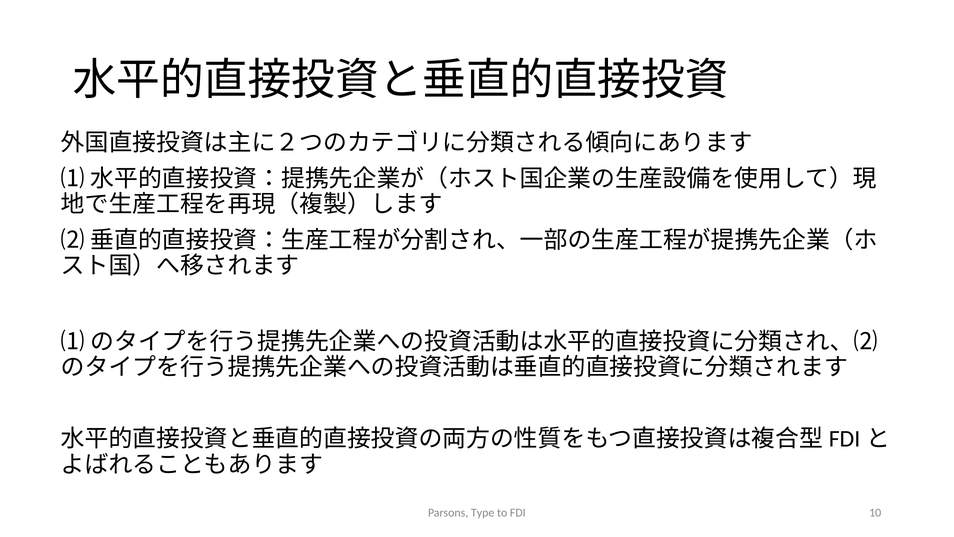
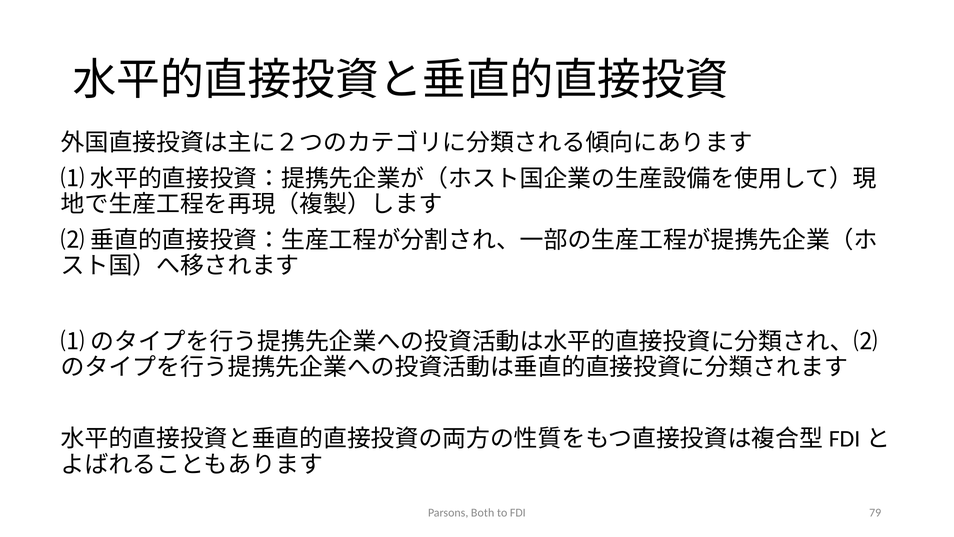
Type: Type -> Both
10: 10 -> 79
